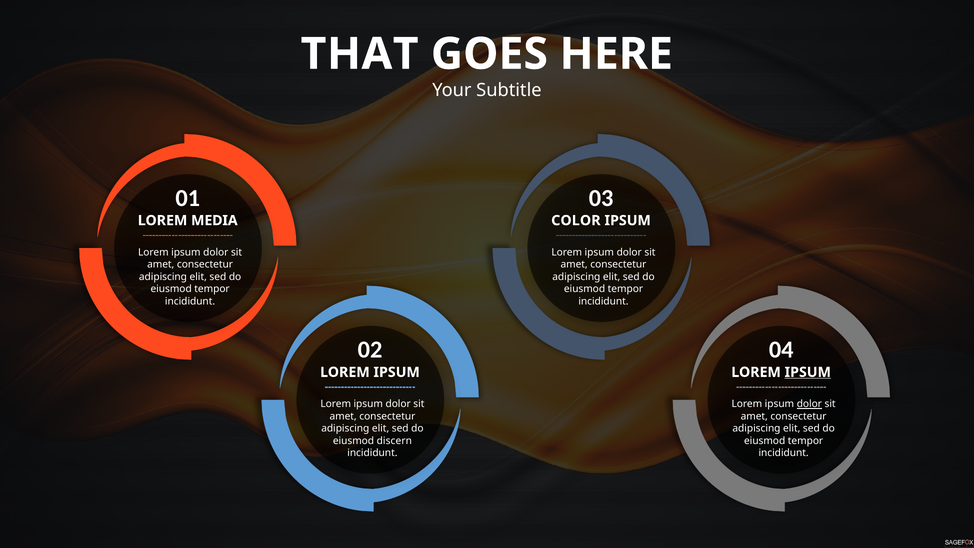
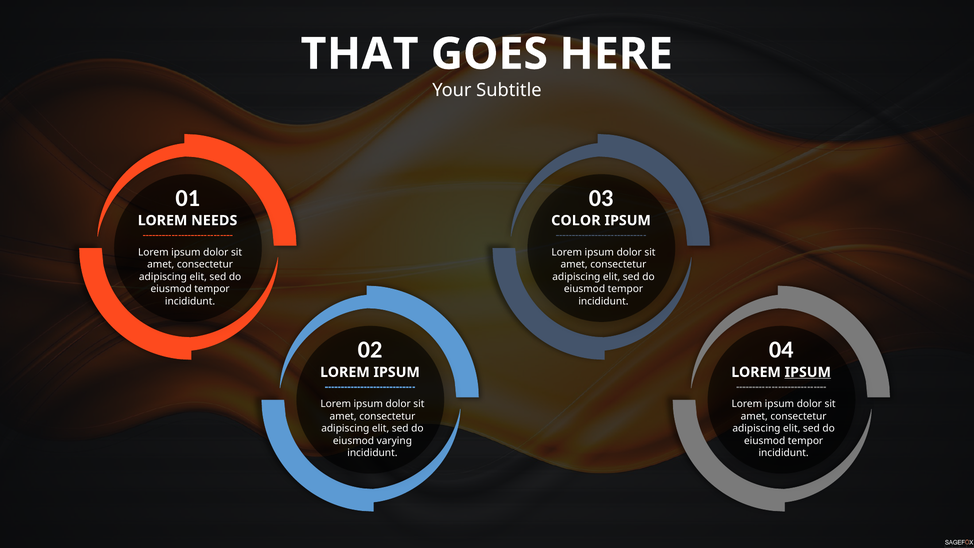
MEDIA: MEDIA -> NEEDS
dolor at (809, 404) underline: present -> none
discern: discern -> varying
